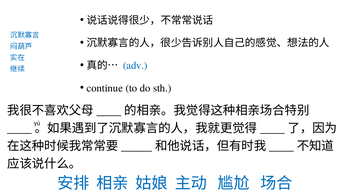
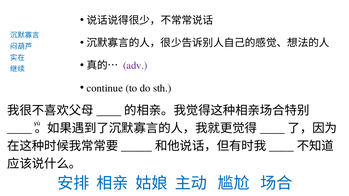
adv colour: blue -> purple
